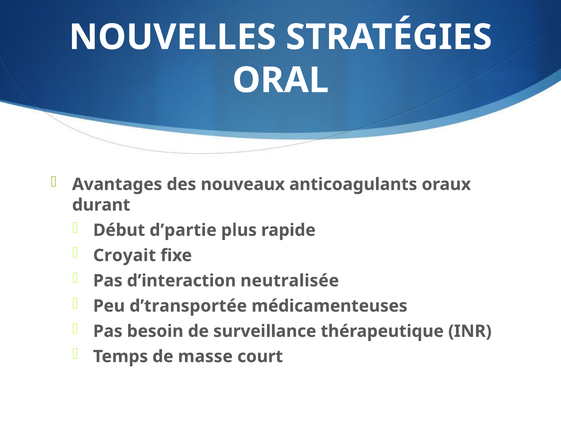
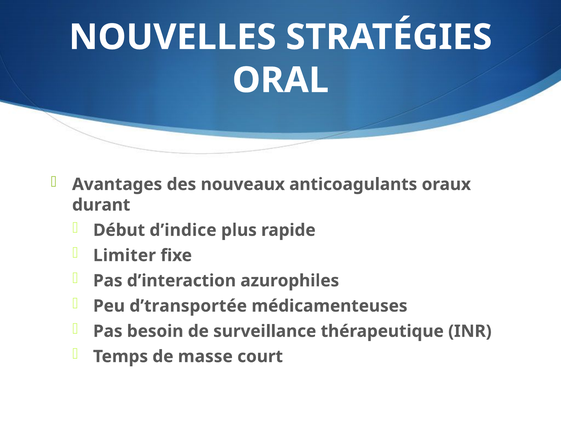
d’partie: d’partie -> d’indice
Croyait: Croyait -> Limiter
neutralisée: neutralisée -> azurophiles
